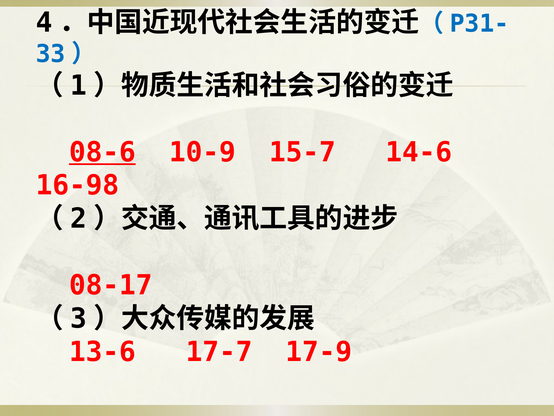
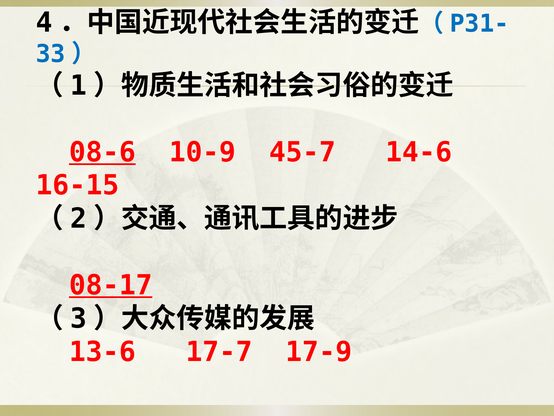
15-7: 15-7 -> 45-7
16-98: 16-98 -> 16-15
08-17 underline: none -> present
